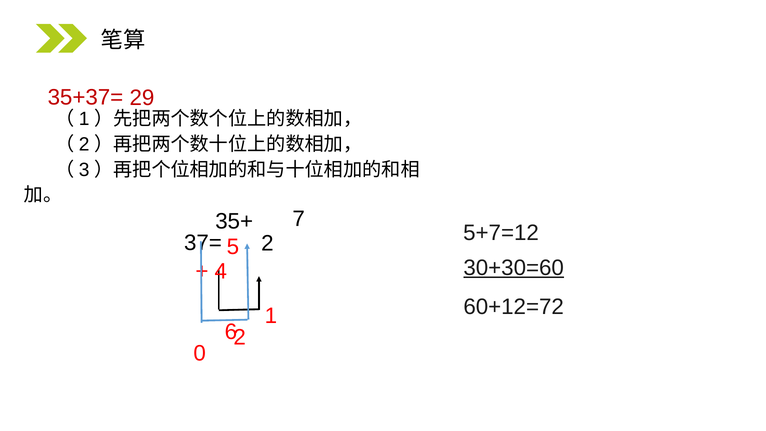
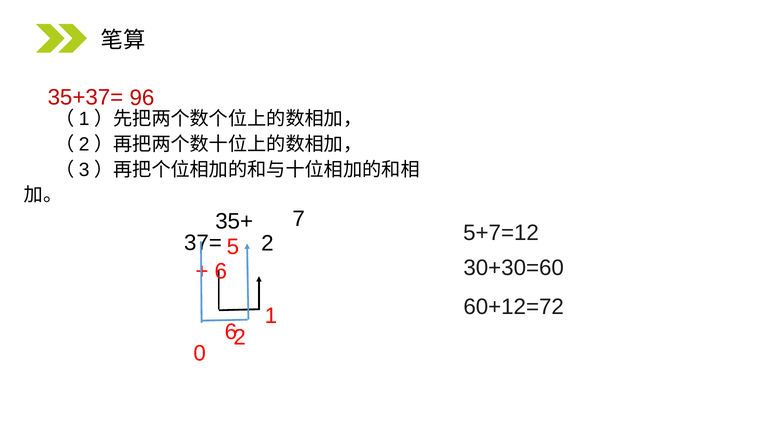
29: 29 -> 96
30+30=60 underline: present -> none
4 at (221, 271): 4 -> 6
